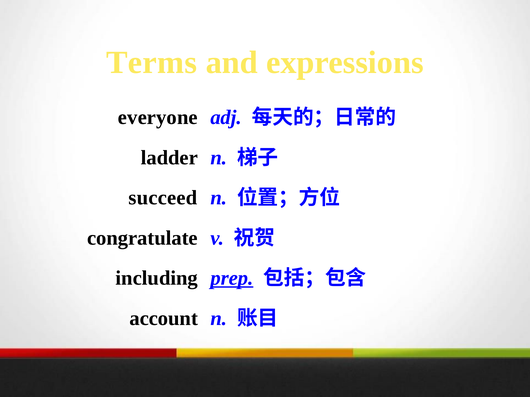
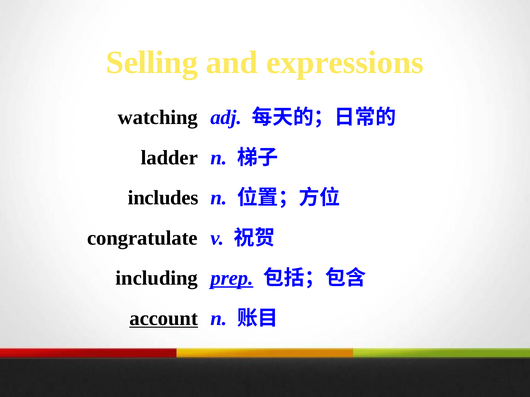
Terms: Terms -> Selling
everyone: everyone -> watching
succeed: succeed -> includes
account underline: none -> present
